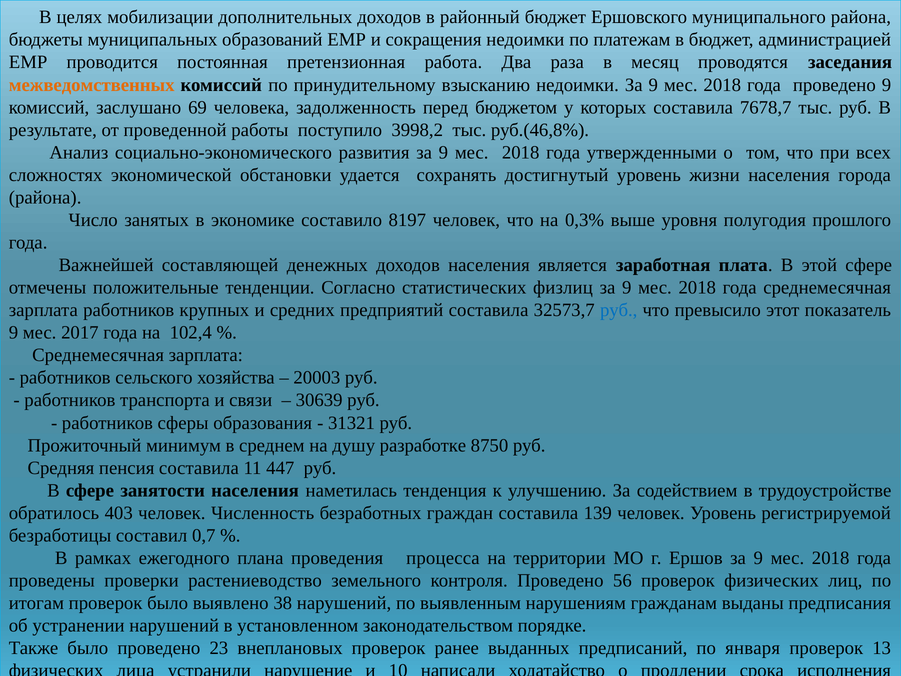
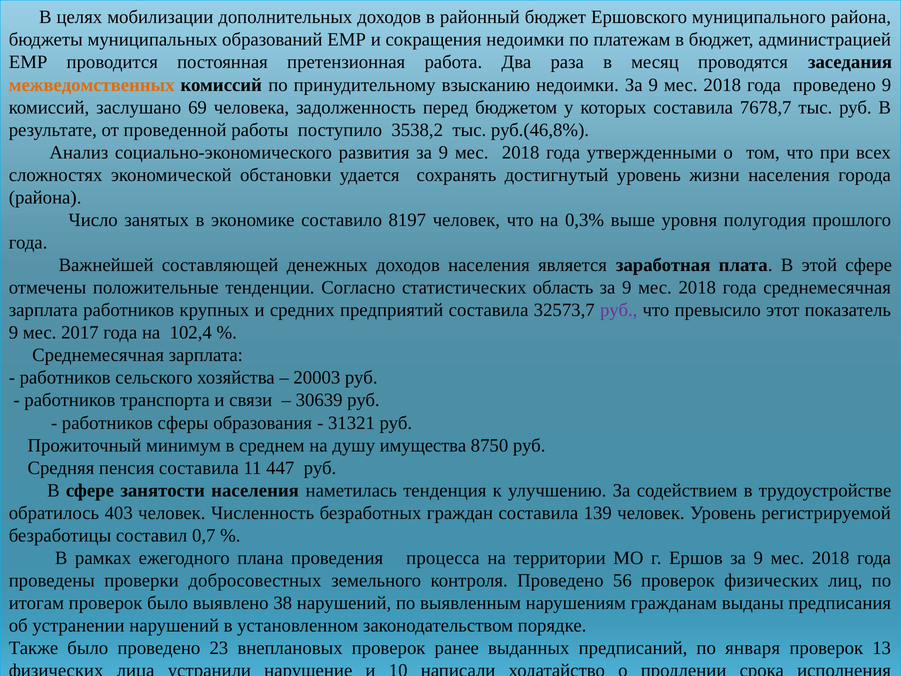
3998,2: 3998,2 -> 3538,2
физлиц: физлиц -> область
руб at (619, 310) colour: blue -> purple
разработке: разработке -> имущества
растениеводство: растениеводство -> добросовестных
